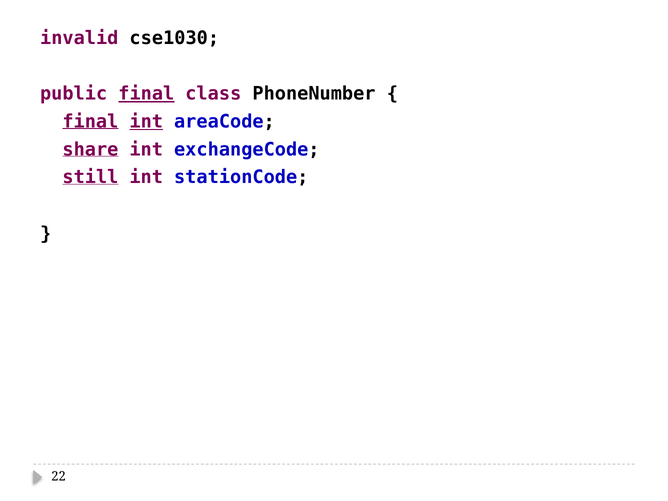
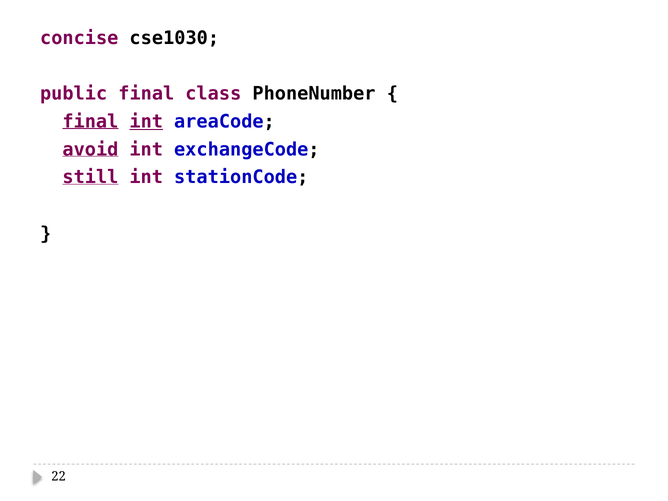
invalid: invalid -> concise
final at (146, 94) underline: present -> none
share: share -> avoid
